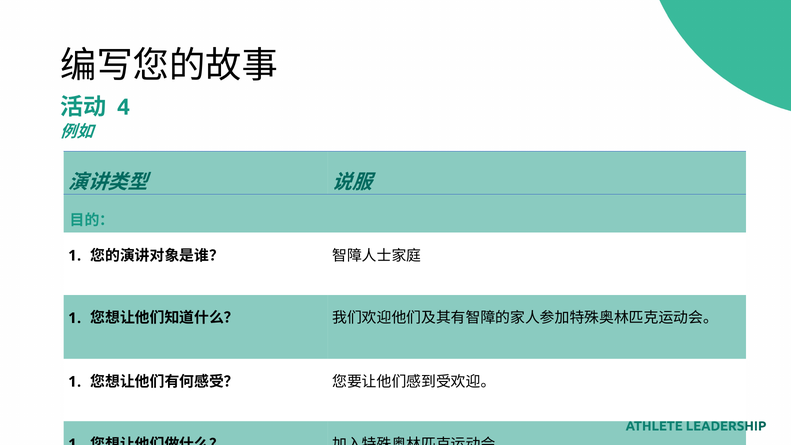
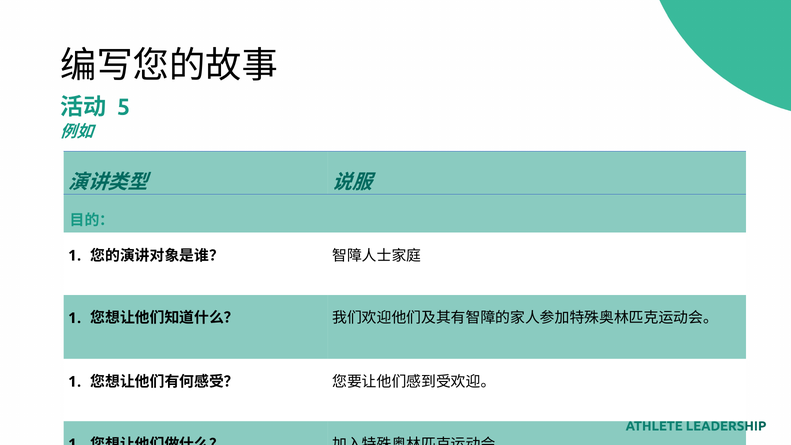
4: 4 -> 5
